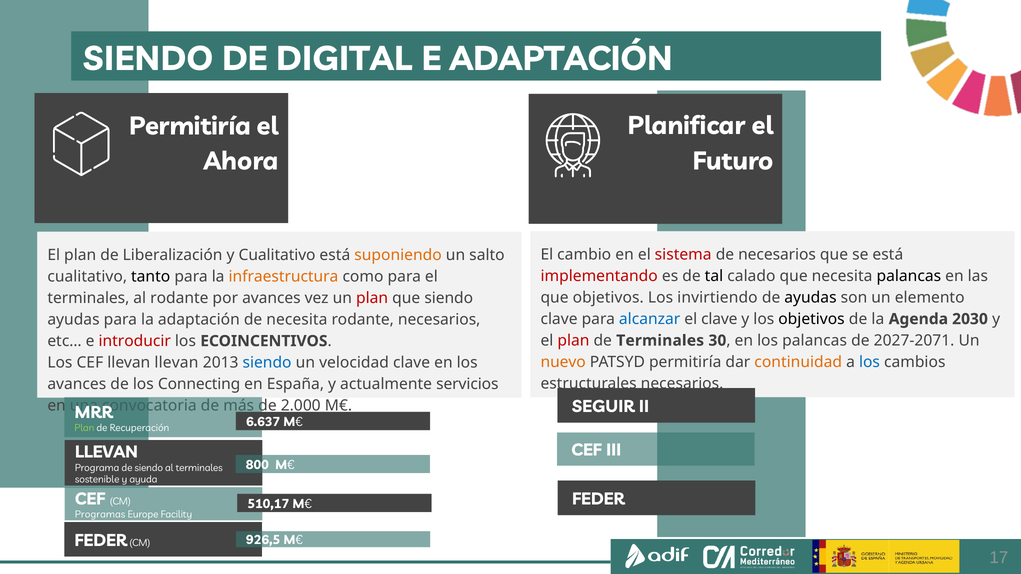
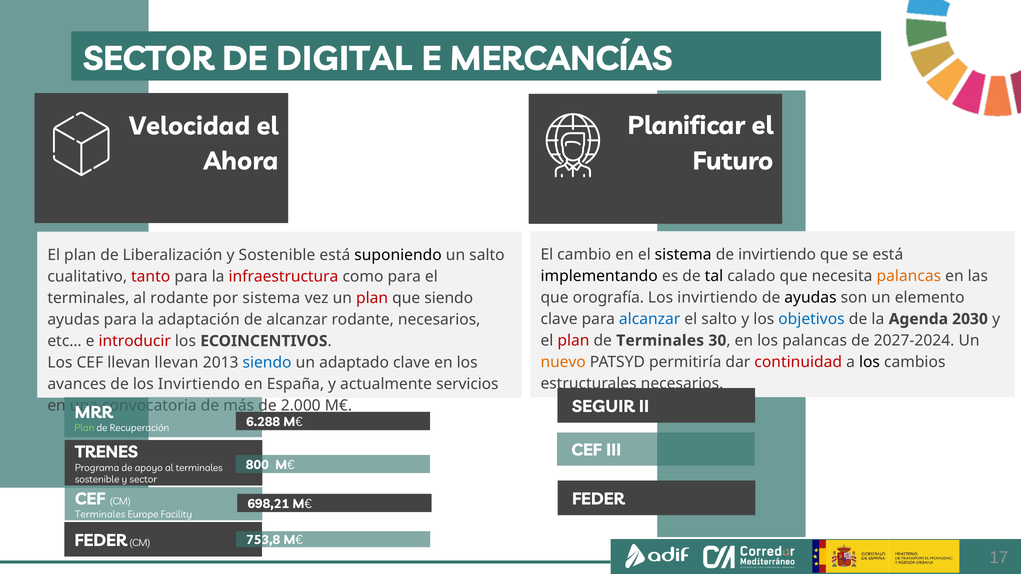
SIENDO at (148, 59): SIENDO -> SECTOR
E ADAPTACIÓN: ADAPTACIÓN -> MERCANCÍAS
Permitiría at (190, 126): Permitiría -> Velocidad
sistema at (683, 255) colour: red -> black
de necesarios: necesarios -> invirtiendo
y Cualitativo: Cualitativo -> Sostenible
suponiendo colour: orange -> black
implementando colour: red -> black
palancas at (909, 276) colour: black -> orange
tanto colour: black -> red
infraestructura colour: orange -> red
que objetivos: objetivos -> orografía
por avances: avances -> sistema
el clave: clave -> salto
objetivos at (812, 319) colour: black -> blue
de necesita: necesita -> alcanzar
2027-2071: 2027-2071 -> 2027-2024
continuidad colour: orange -> red
los at (869, 362) colour: blue -> black
velocidad: velocidad -> adaptado
de los Connecting: Connecting -> Invirtiendo
6.637: 6.637 -> 6.288
LLEVAN at (106, 452): LLEVAN -> TRENES
de siendo: siendo -> apoyo
y ayuda: ayuda -> sector
510,17: 510,17 -> 698,21
Programas at (100, 515): Programas -> Terminales
926,5: 926,5 -> 753,8
